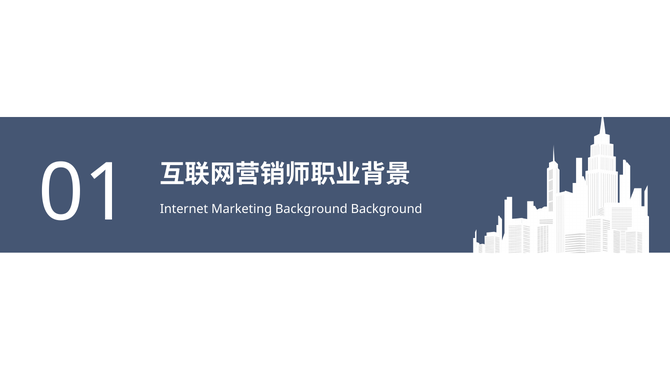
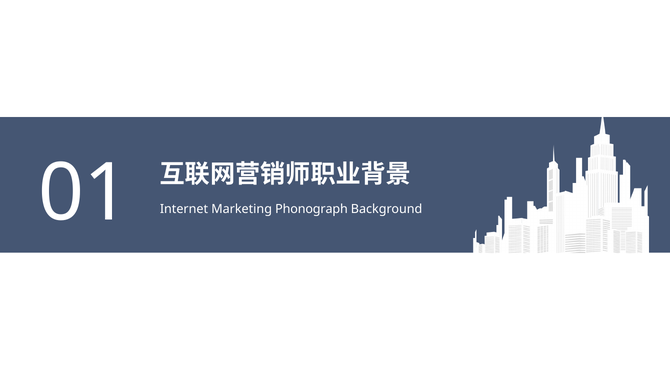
Marketing Background: Background -> Phonograph
